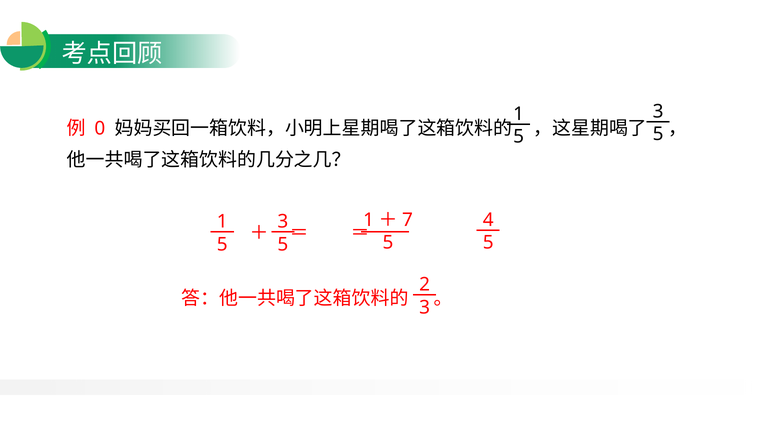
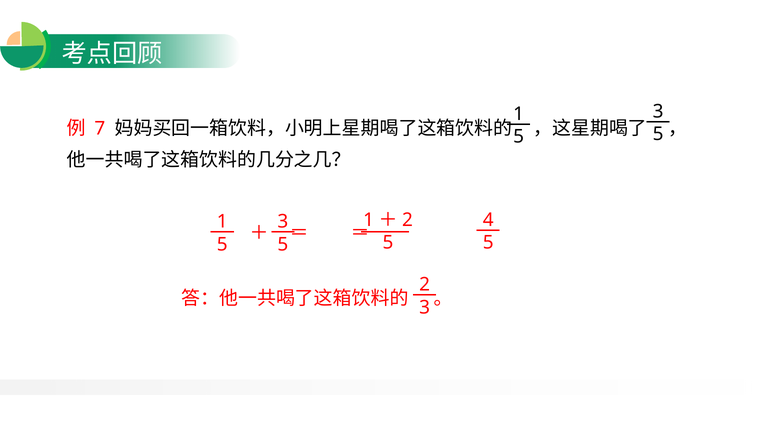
0: 0 -> 7
7 at (407, 220): 7 -> 2
